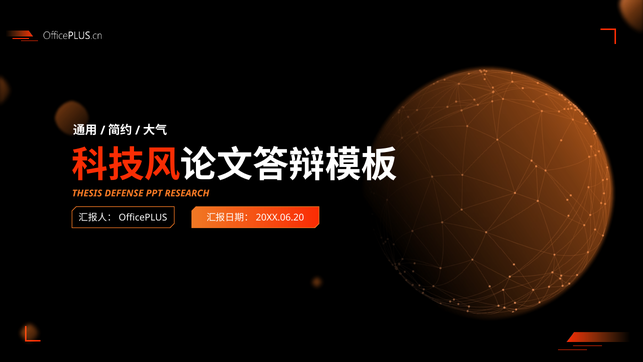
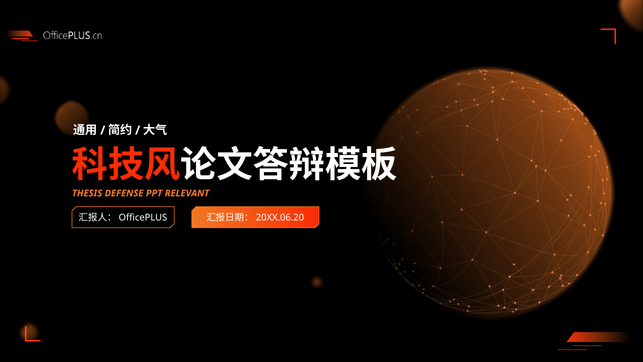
RESEARCH: RESEARCH -> RELEVANT
